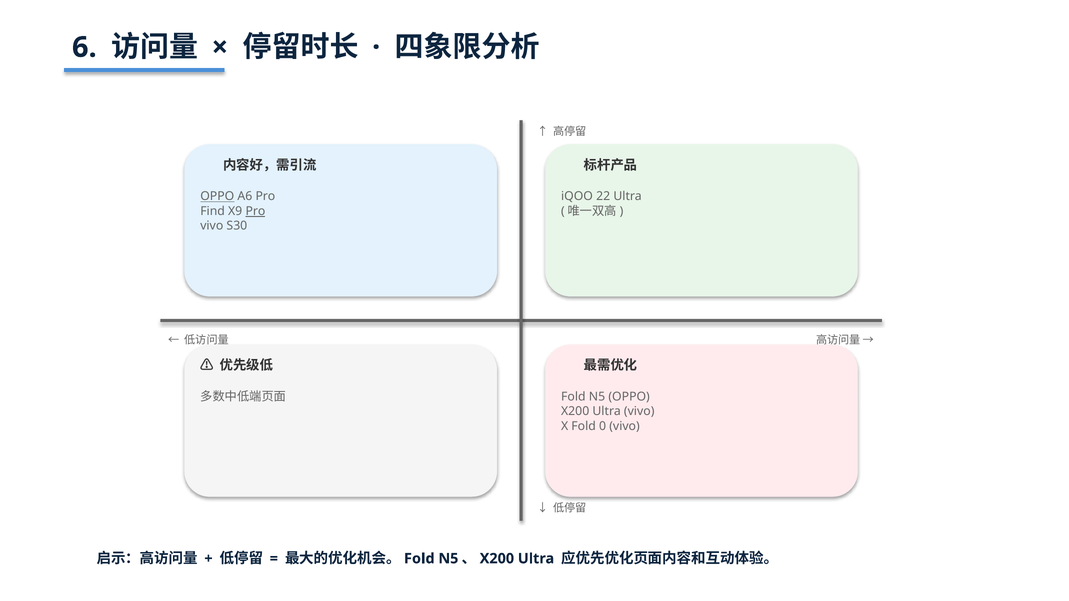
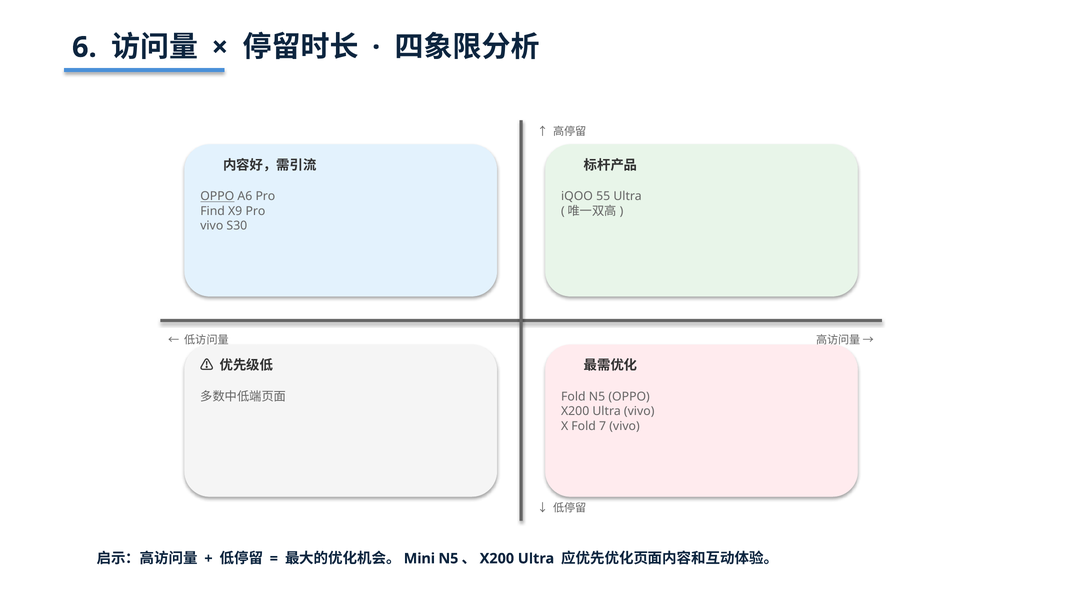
22: 22 -> 55
Pro at (255, 211) underline: present -> none
0: 0 -> 7
Fold at (419, 559): Fold -> Mini
